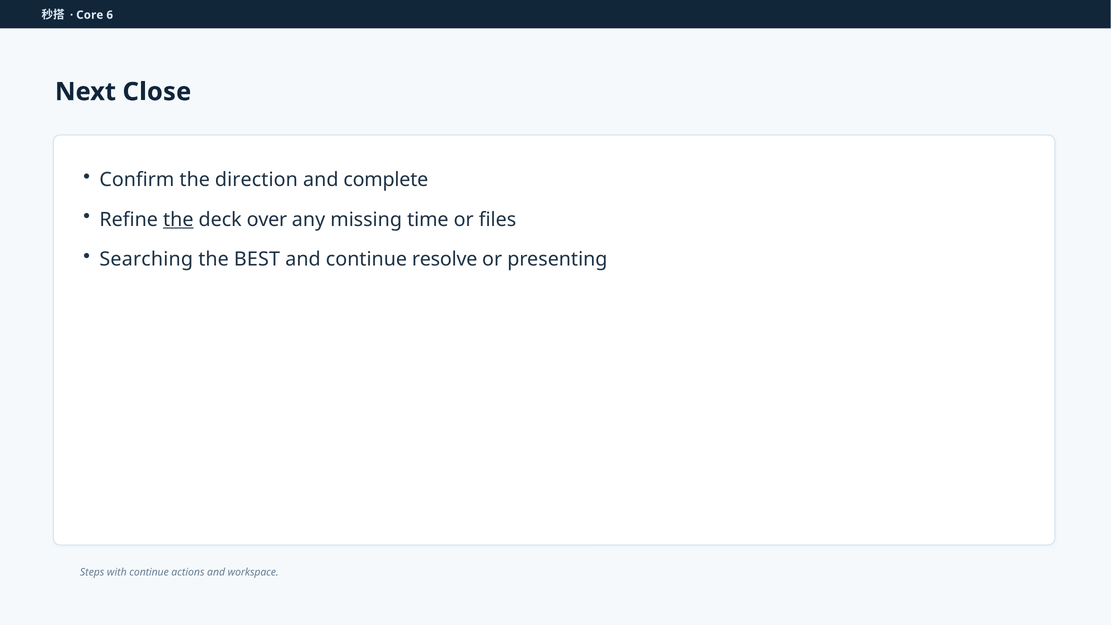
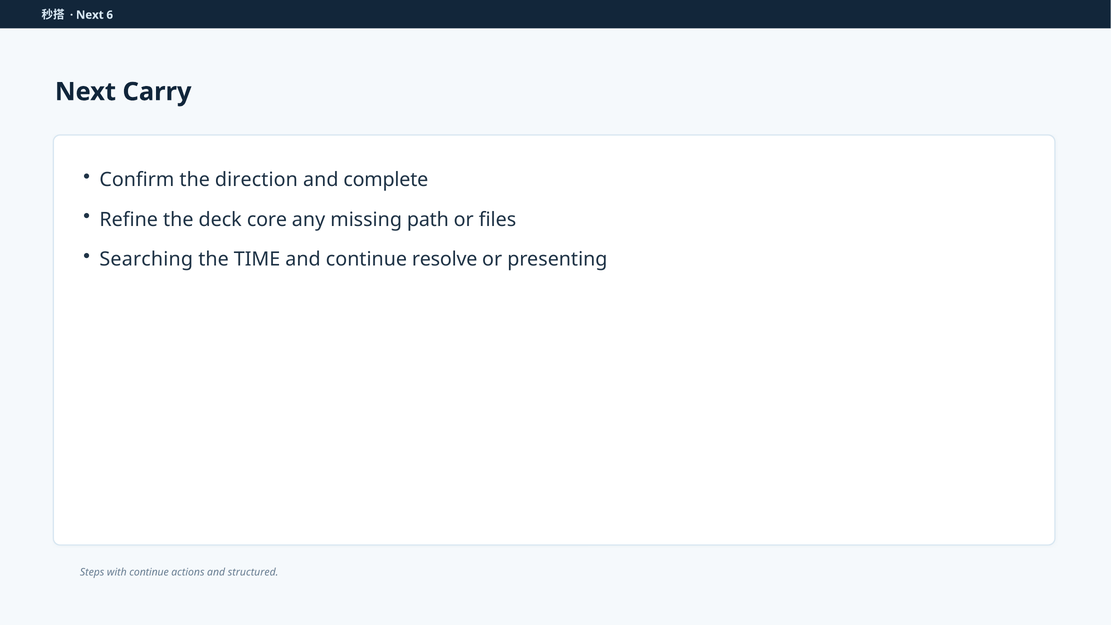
Core at (90, 15): Core -> Next
Close: Close -> Carry
the at (178, 220) underline: present -> none
over: over -> core
time: time -> path
BEST: BEST -> TIME
workspace: workspace -> structured
